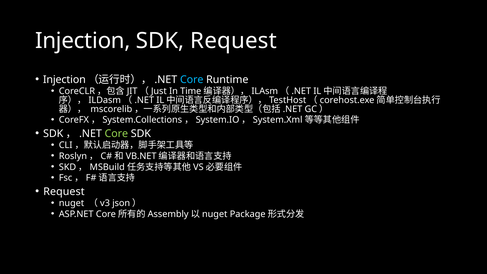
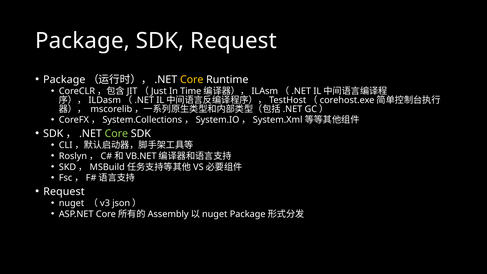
Injection at (83, 41): Injection -> Package
Injection at (64, 80): Injection -> Package
Core at (192, 80) colour: light blue -> yellow
